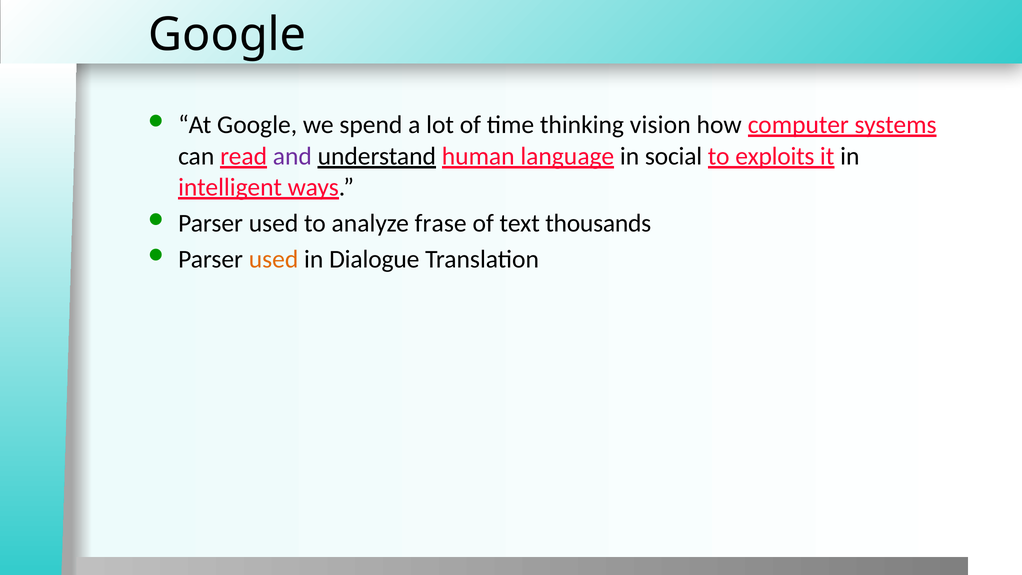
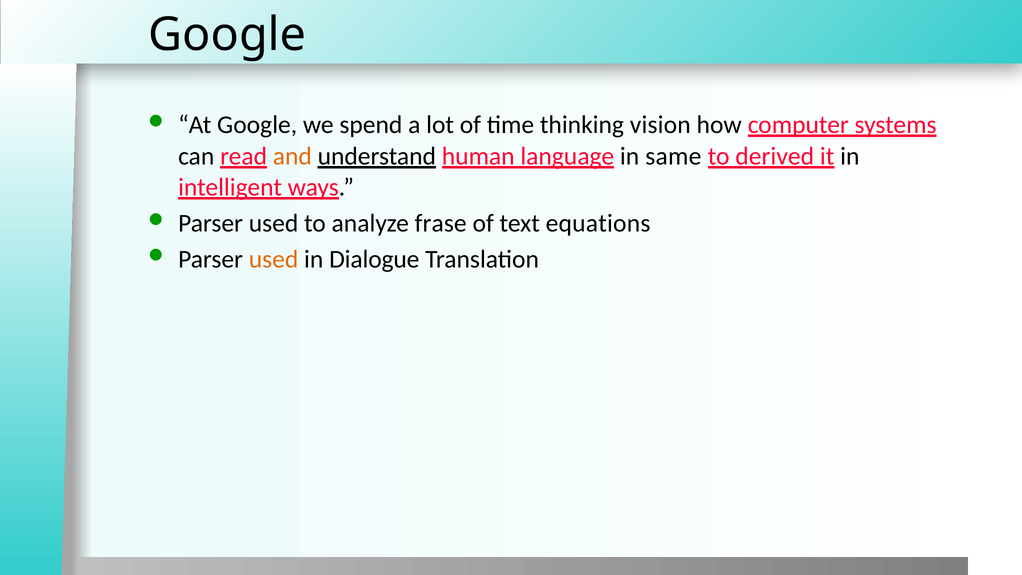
and colour: purple -> orange
social: social -> same
exploits: exploits -> derived
thousands: thousands -> equations
